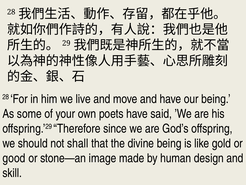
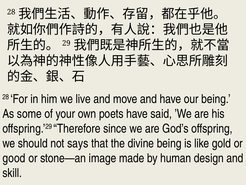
shall: shall -> says
